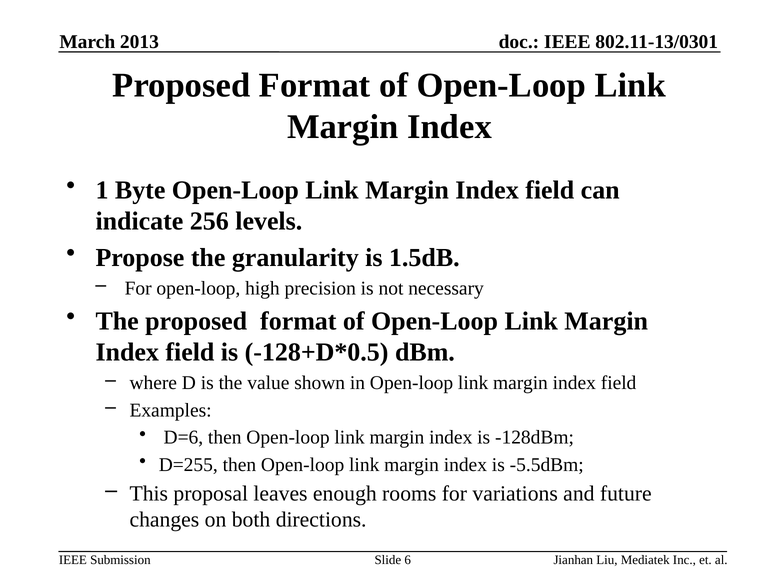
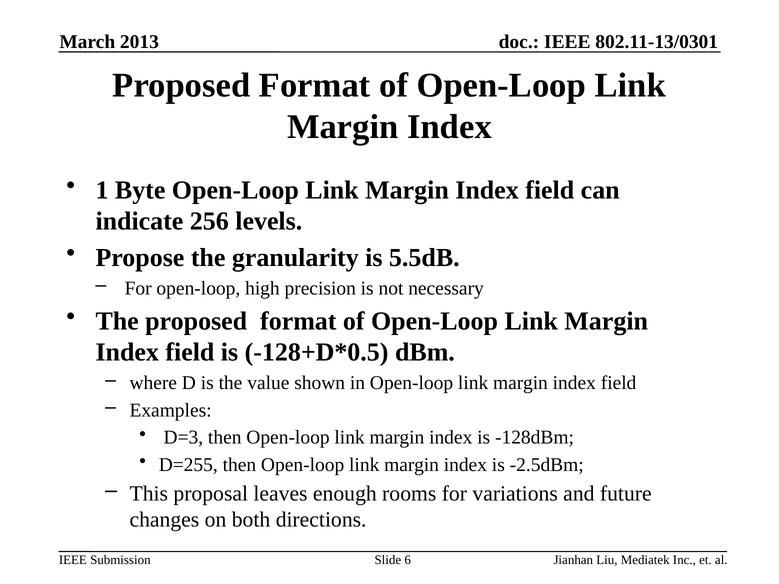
1.5dB: 1.5dB -> 5.5dB
D=6: D=6 -> D=3
-5.5dBm: -5.5dBm -> -2.5dBm
